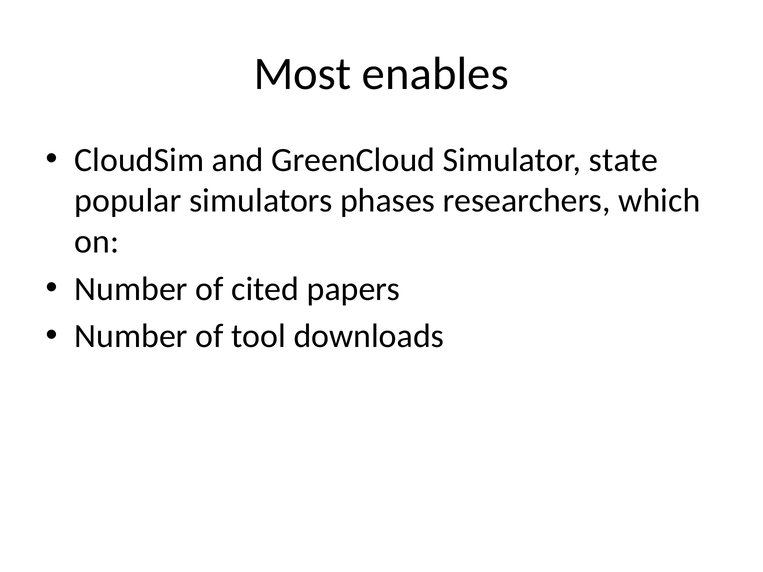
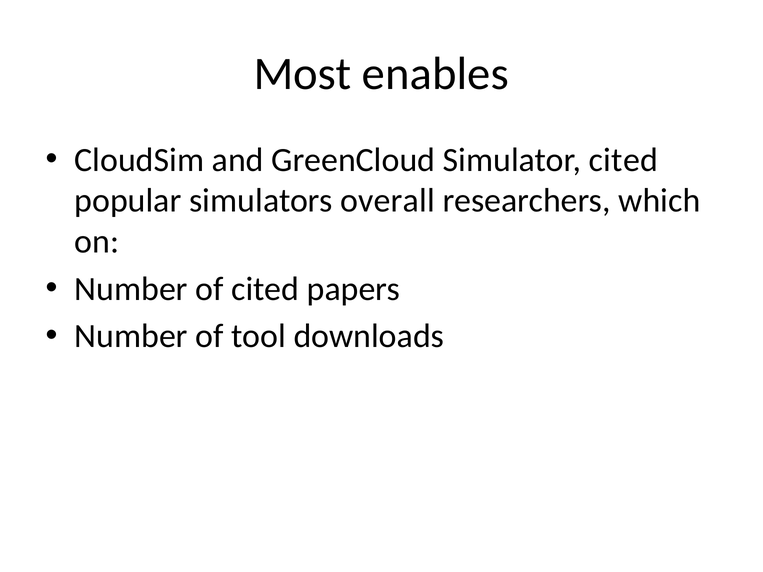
Simulator state: state -> cited
phases: phases -> overall
